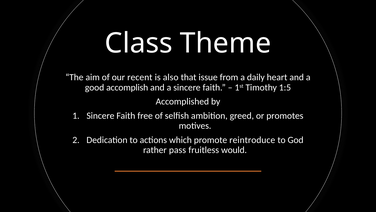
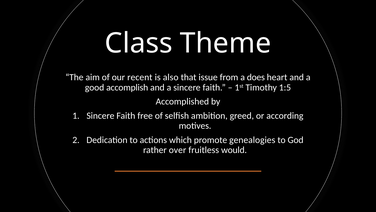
daily: daily -> does
promotes: promotes -> according
reintroduce: reintroduce -> genealogies
pass: pass -> over
